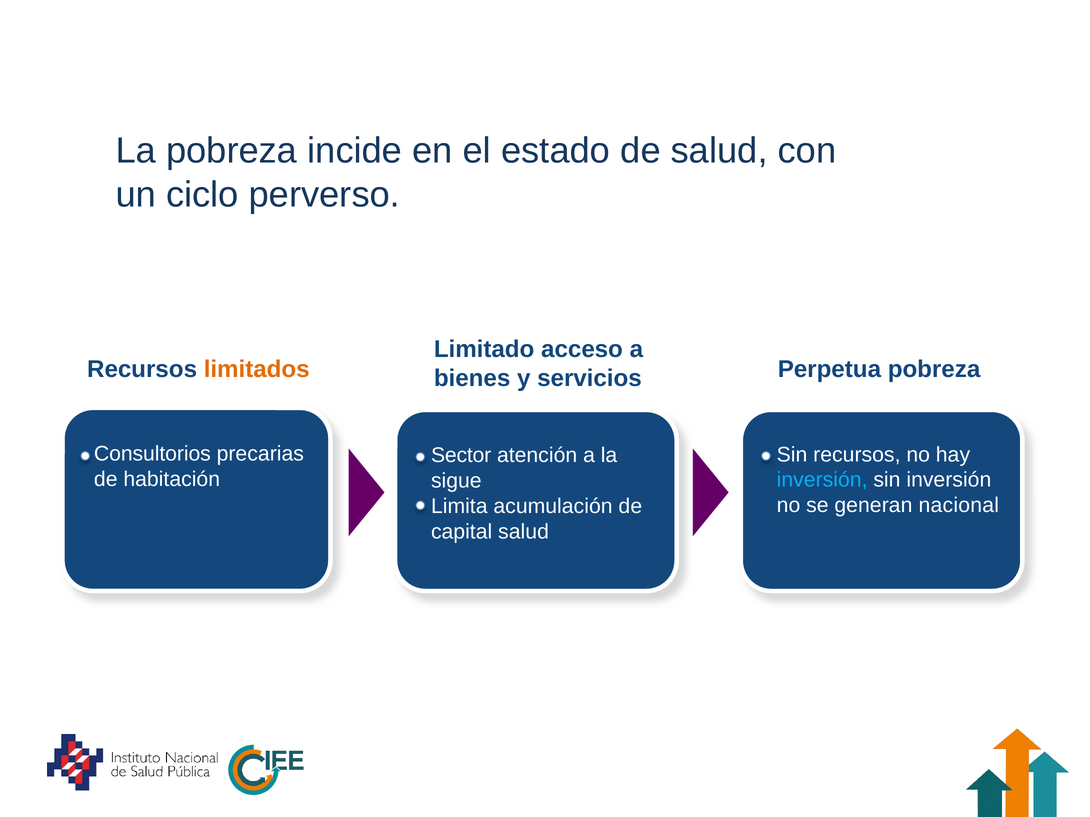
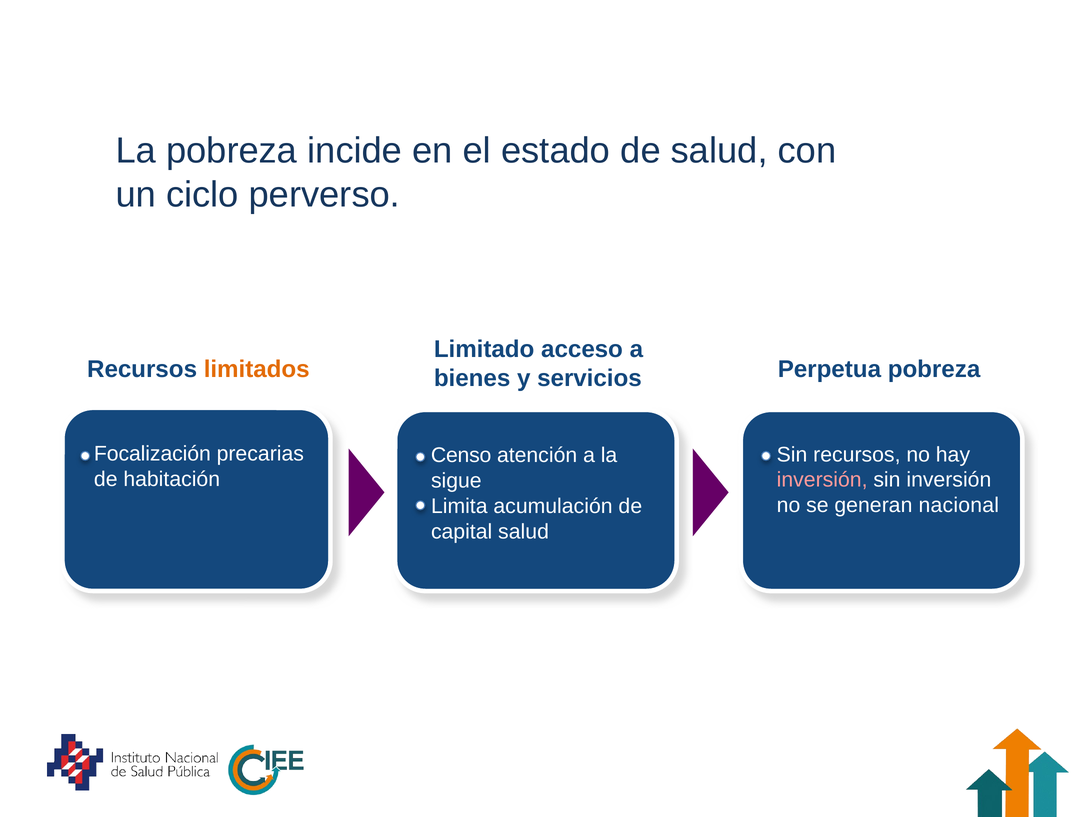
Consultorios: Consultorios -> Focalización
Sector: Sector -> Censo
inversión at (822, 480) colour: light blue -> pink
